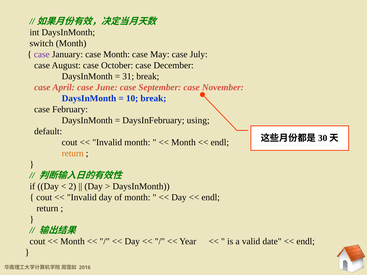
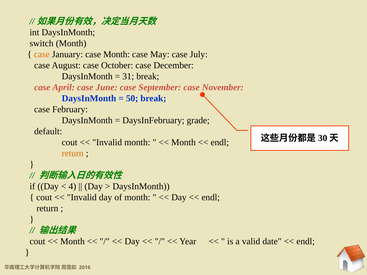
case at (42, 54) colour: purple -> orange
10: 10 -> 50
using: using -> grade
2: 2 -> 4
